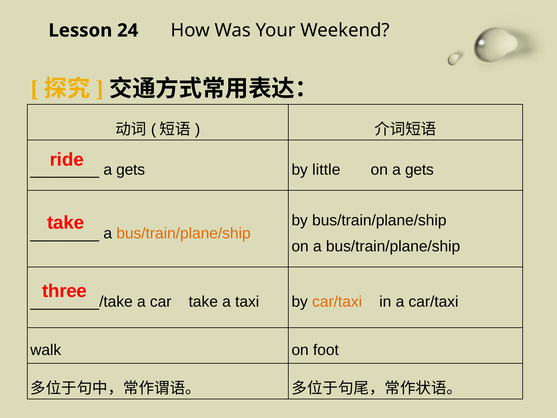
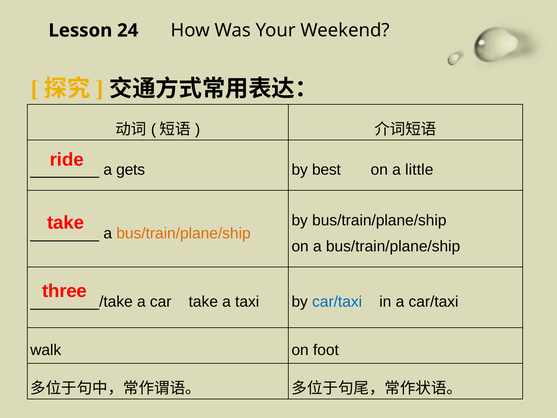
little: little -> best
on a gets: gets -> little
car/taxi at (337, 302) colour: orange -> blue
